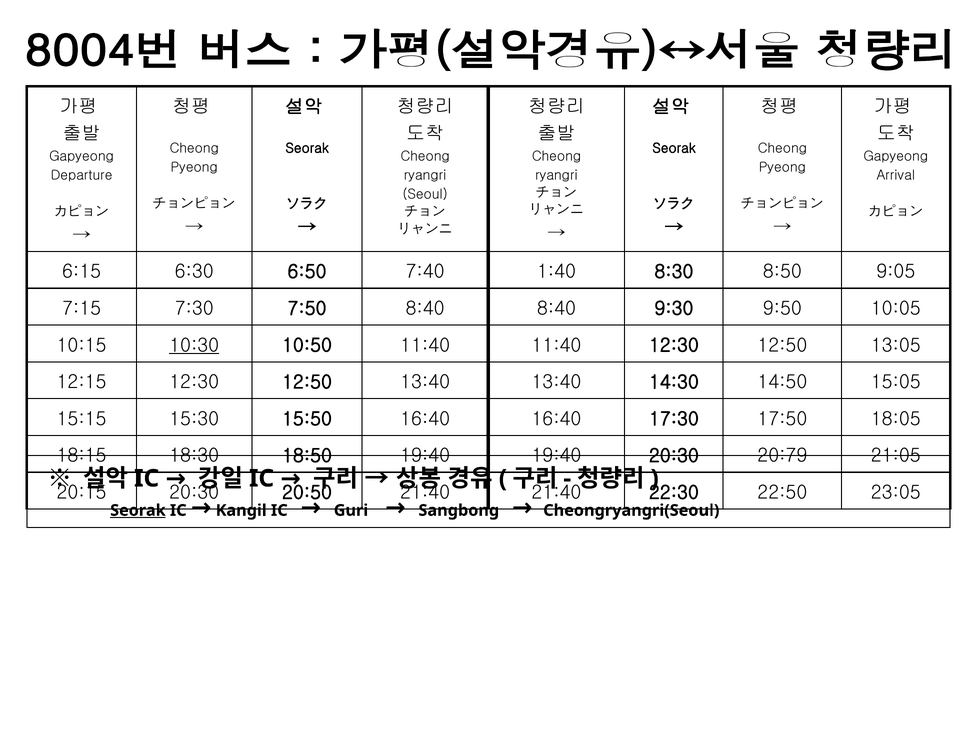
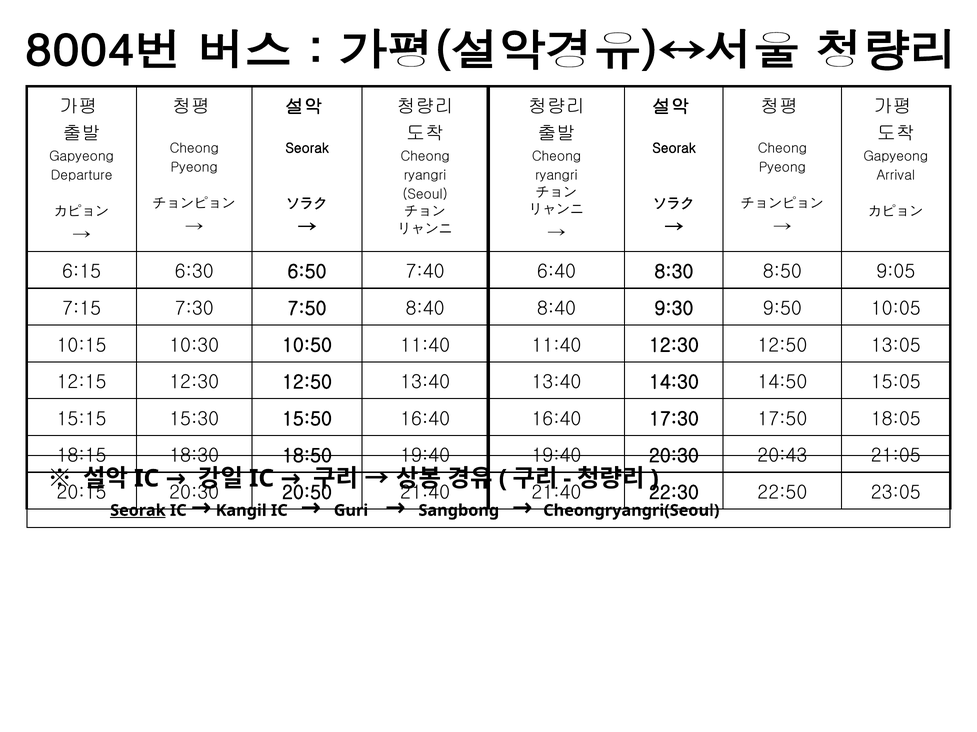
1:40: 1:40 -> 6:40
10:30 underline: present -> none
20:79: 20:79 -> 20:43
